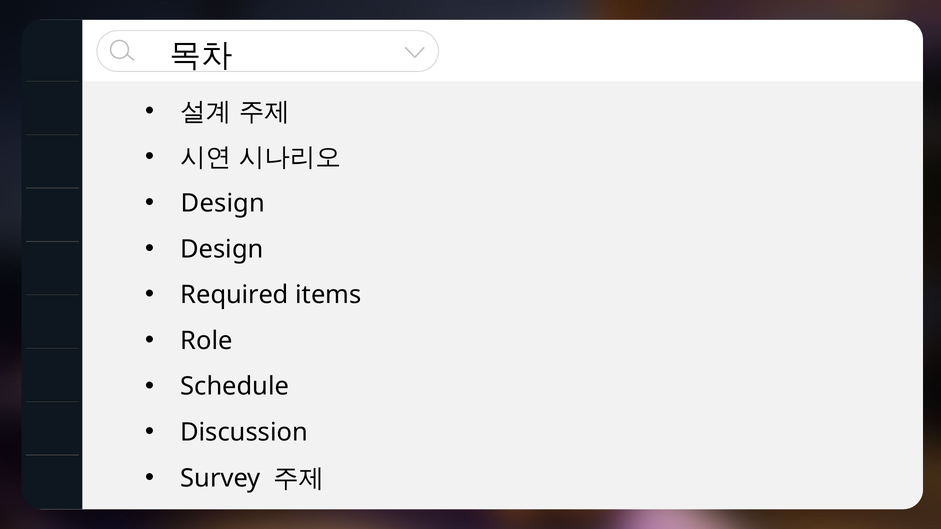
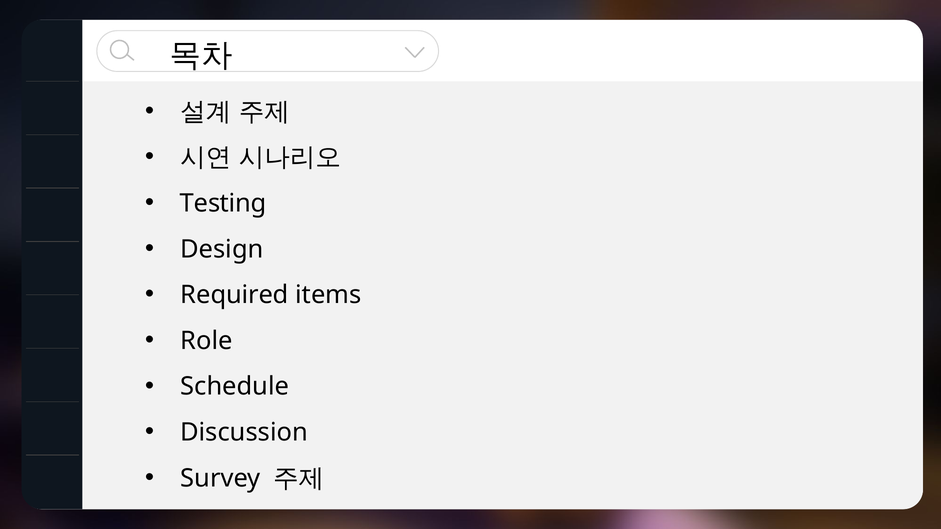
Design at (223, 203): Design -> Testing
